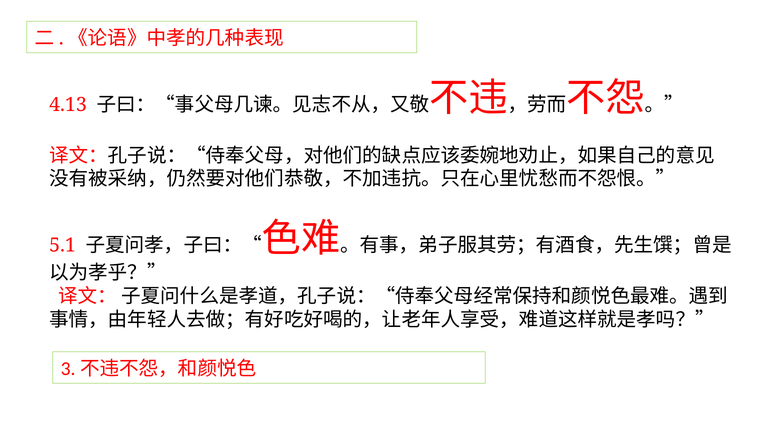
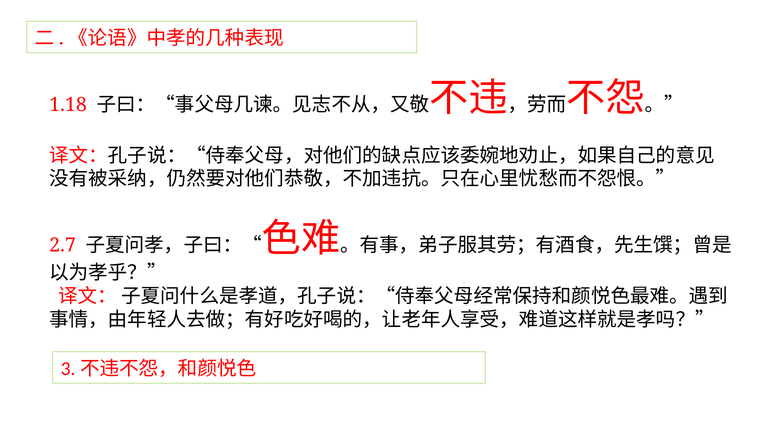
4.13: 4.13 -> 1.18
5.1: 5.1 -> 2.7
